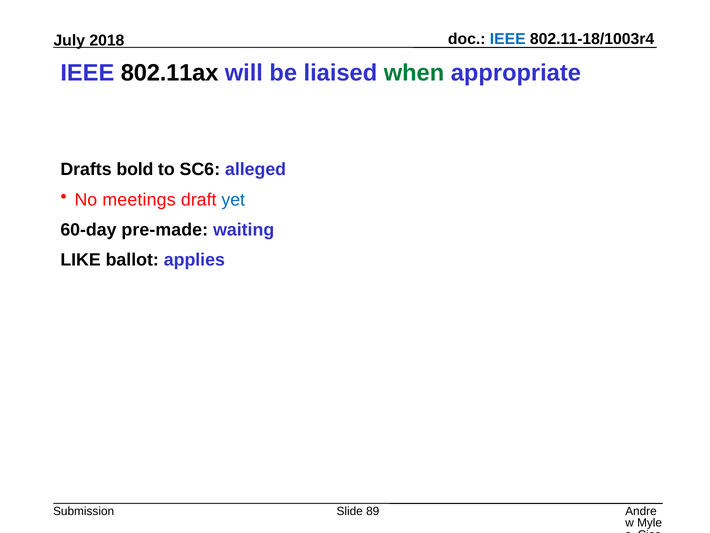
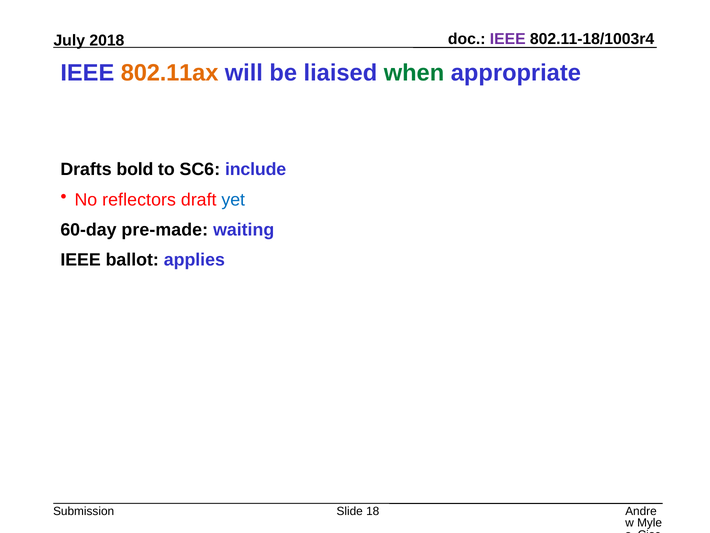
IEEE at (508, 39) colour: blue -> purple
802.11ax colour: black -> orange
alleged: alleged -> include
meetings: meetings -> reflectors
LIKE at (81, 260): LIKE -> IEEE
89: 89 -> 18
